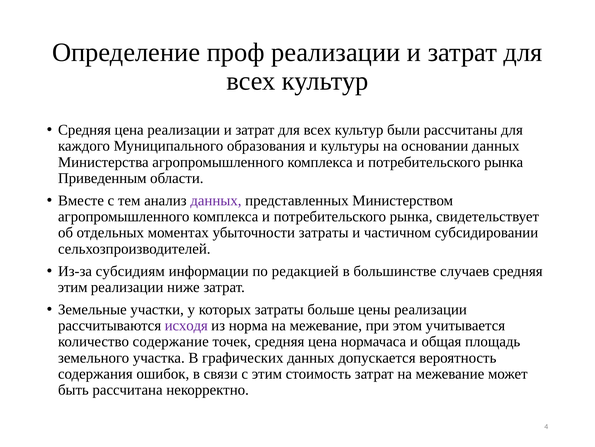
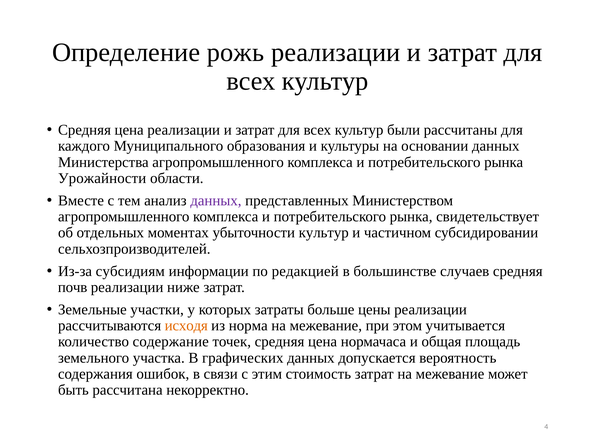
проф: проф -> рожь
Приведенным: Приведенным -> Урожайности
убыточности затраты: затраты -> культур
этим at (73, 287): этим -> почв
исходя colour: purple -> orange
